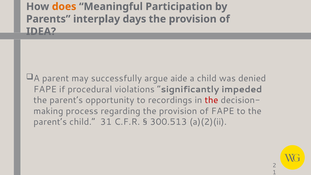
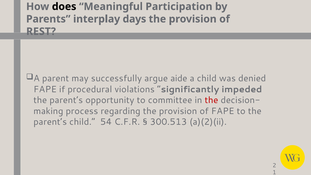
does colour: orange -> black
IDEA: IDEA -> REST
recordings: recordings -> committee
31: 31 -> 54
